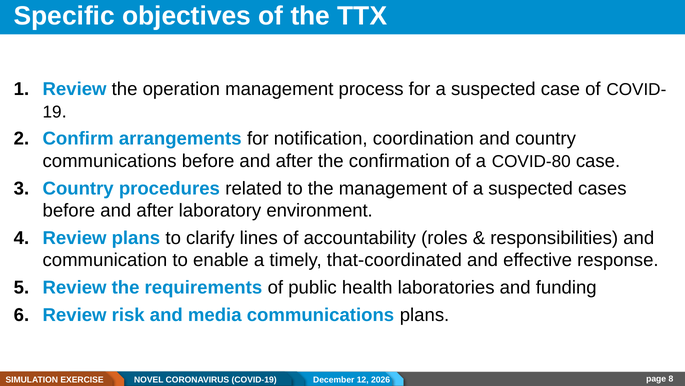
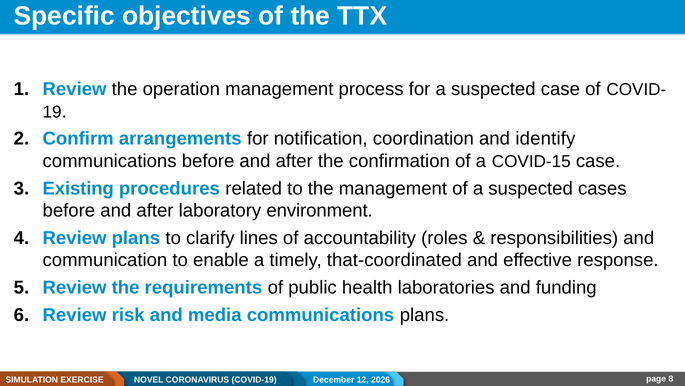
and country: country -> identify
COVID-80: COVID-80 -> COVID-15
Country at (78, 188): Country -> Existing
